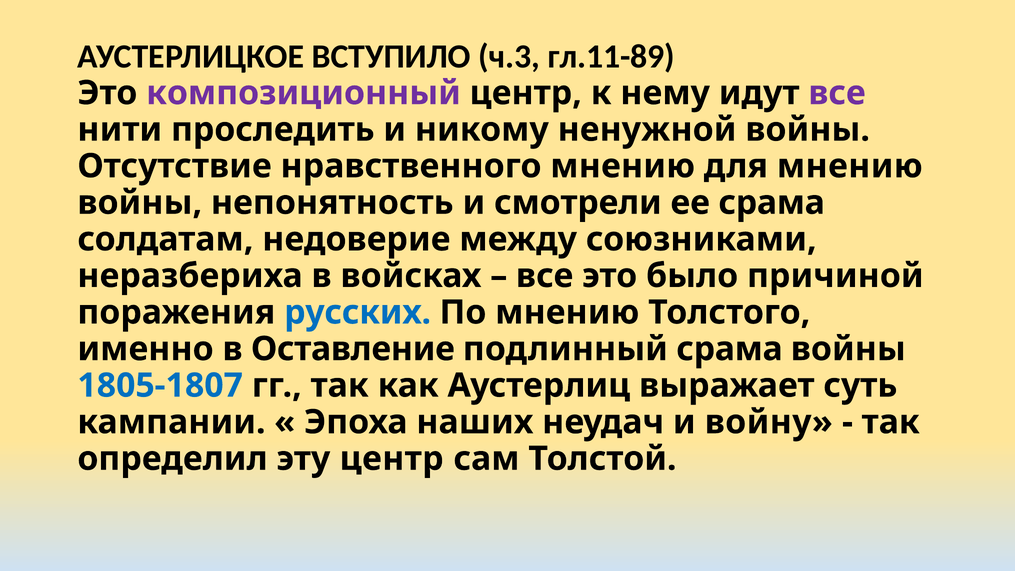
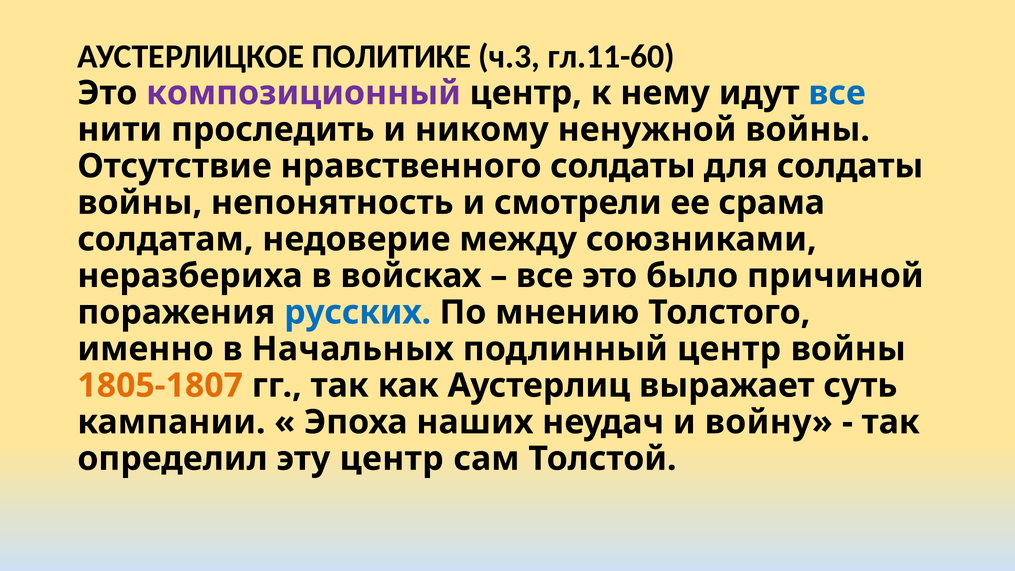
ВСТУПИЛО: ВСТУПИЛО -> ПОЛИТИКЕ
гл.11-89: гл.11-89 -> гл.11-60
все at (837, 93) colour: purple -> blue
нравственного мнению: мнению -> солдаты
для мнению: мнению -> солдаты
Оставление: Оставление -> Начальных
подлинный срама: срама -> центр
1805-1807 colour: blue -> orange
